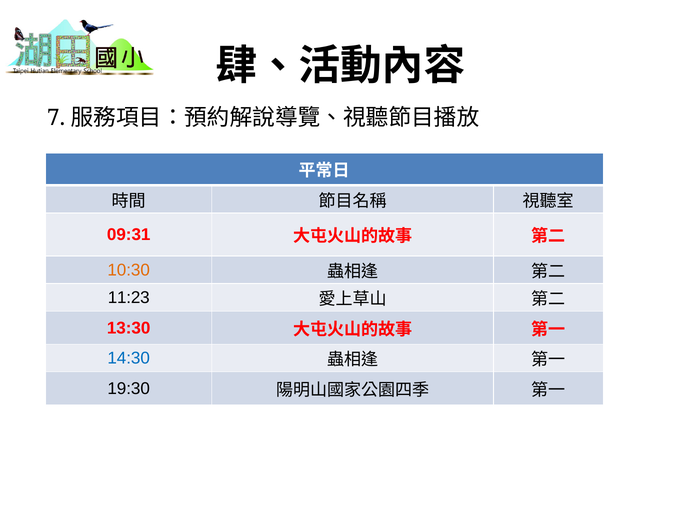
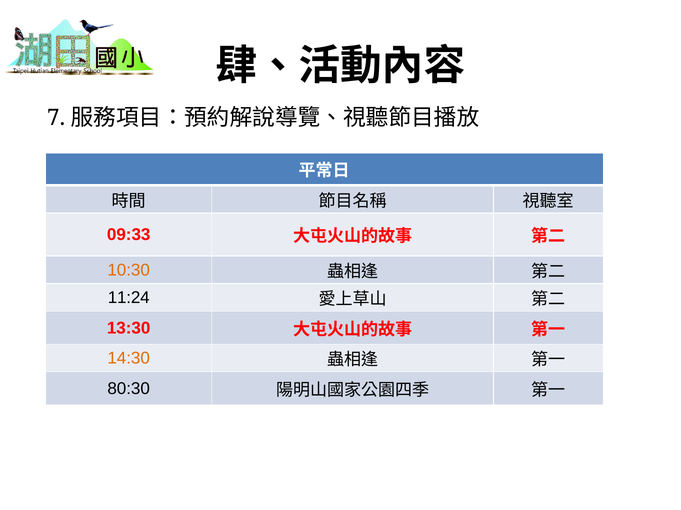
09:31: 09:31 -> 09:33
11:23: 11:23 -> 11:24
14:30 colour: blue -> orange
19:30: 19:30 -> 80:30
